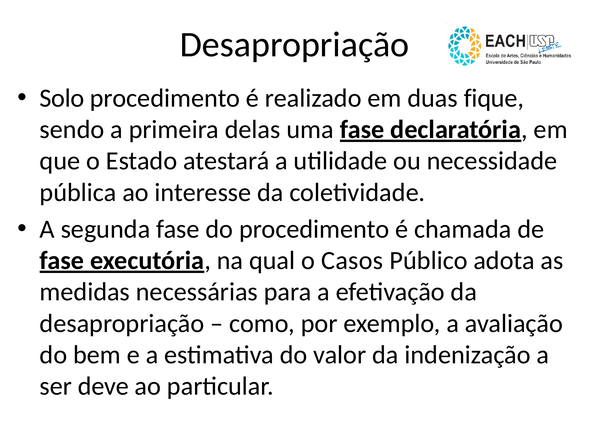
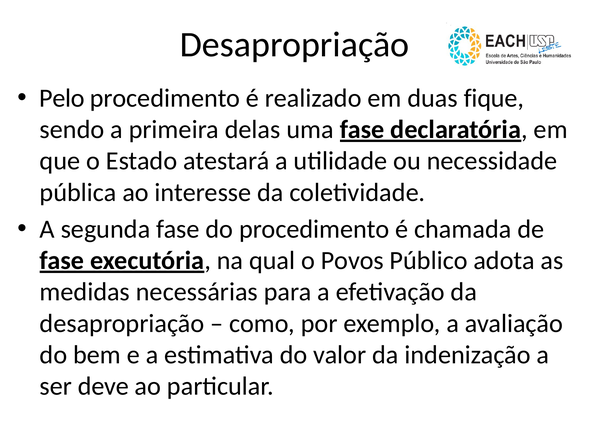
Solo: Solo -> Pelo
Casos: Casos -> Povos
